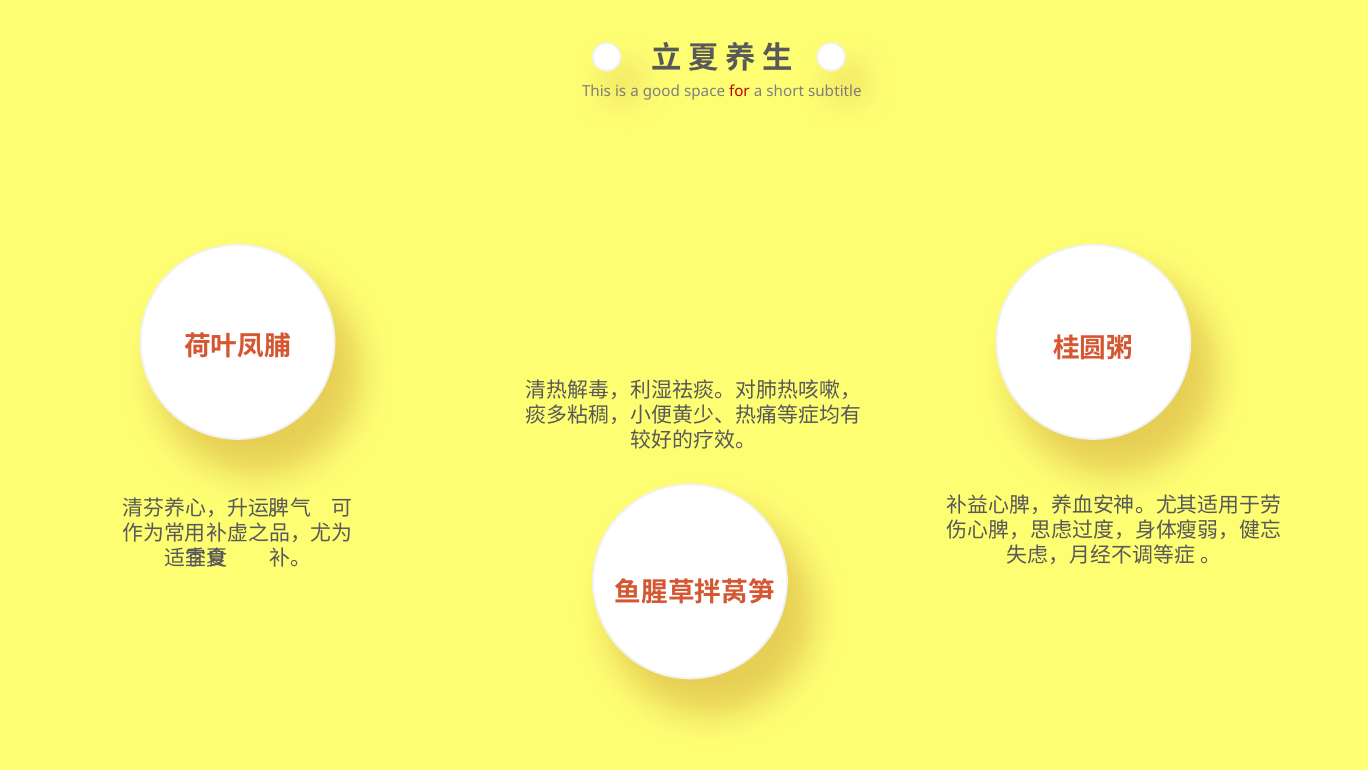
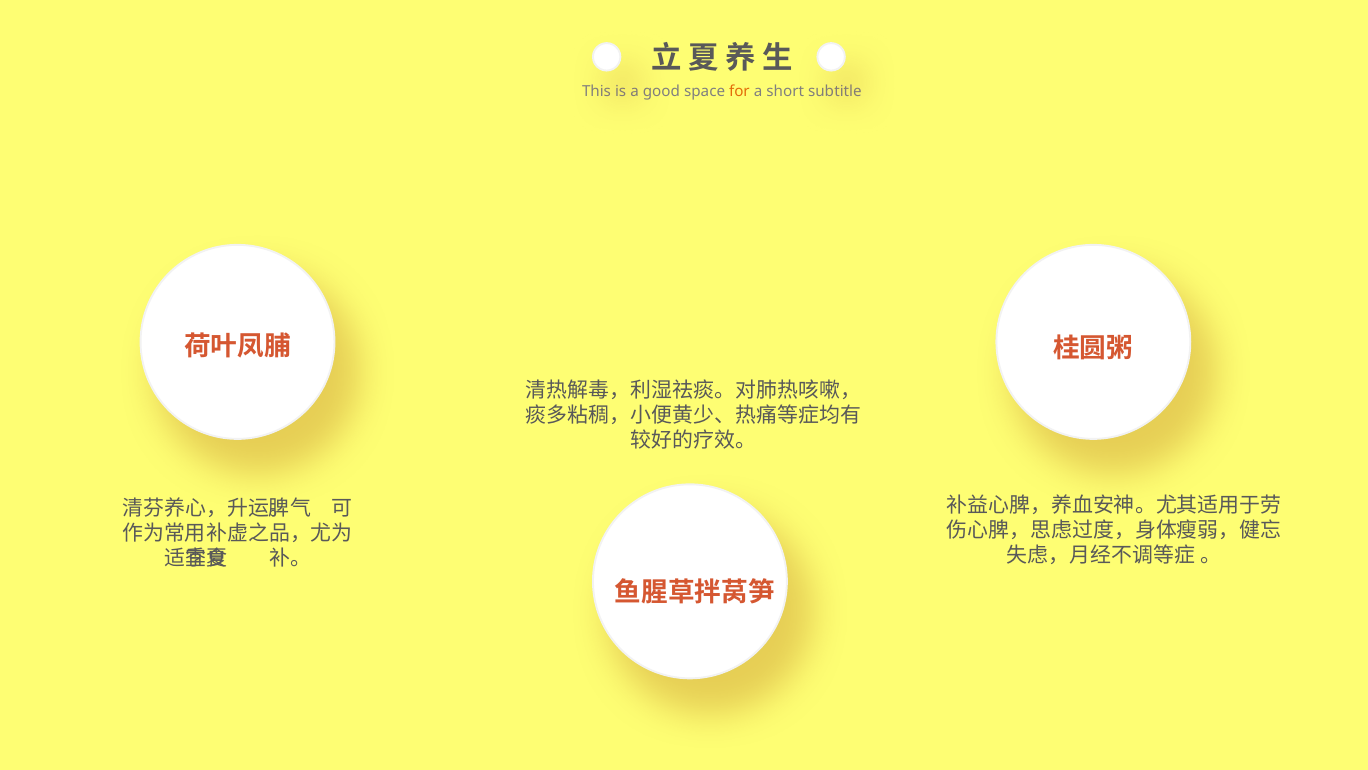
for colour: red -> orange
